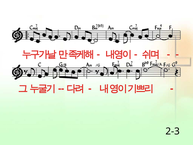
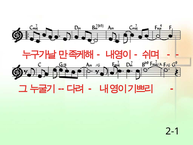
2-3: 2-3 -> 2-1
